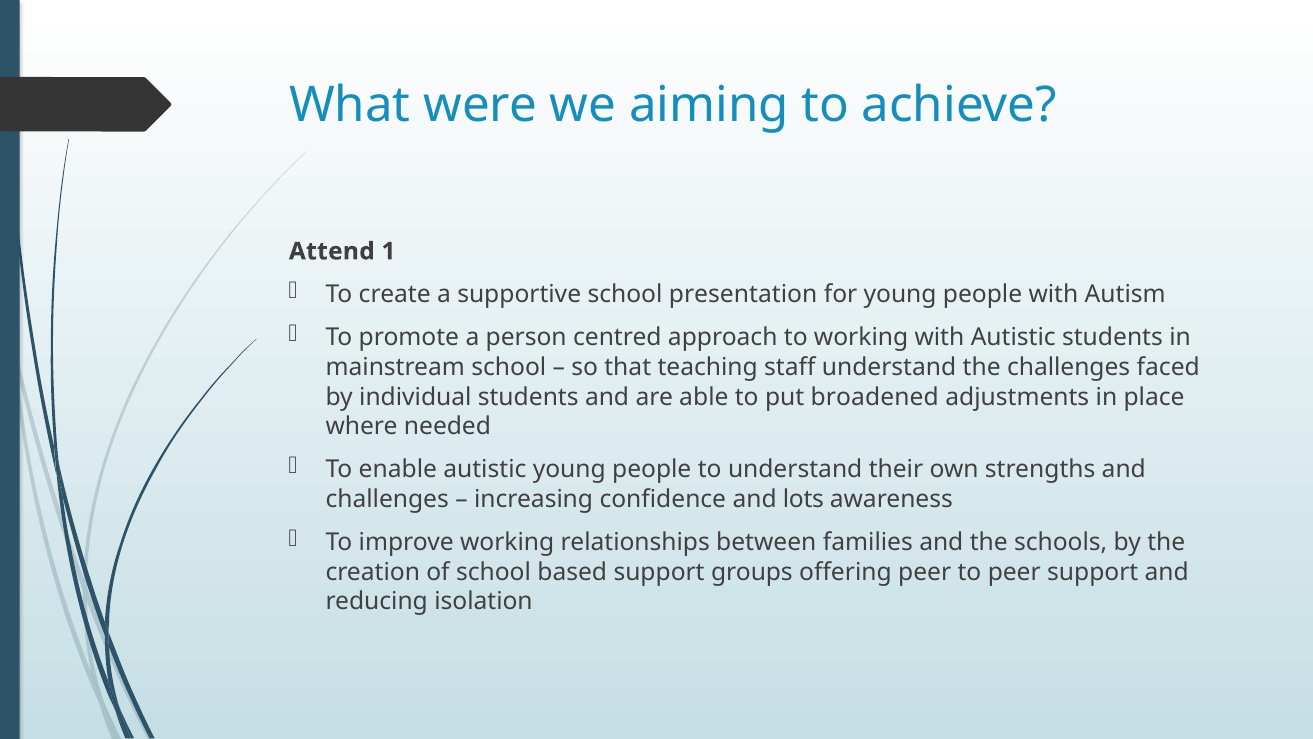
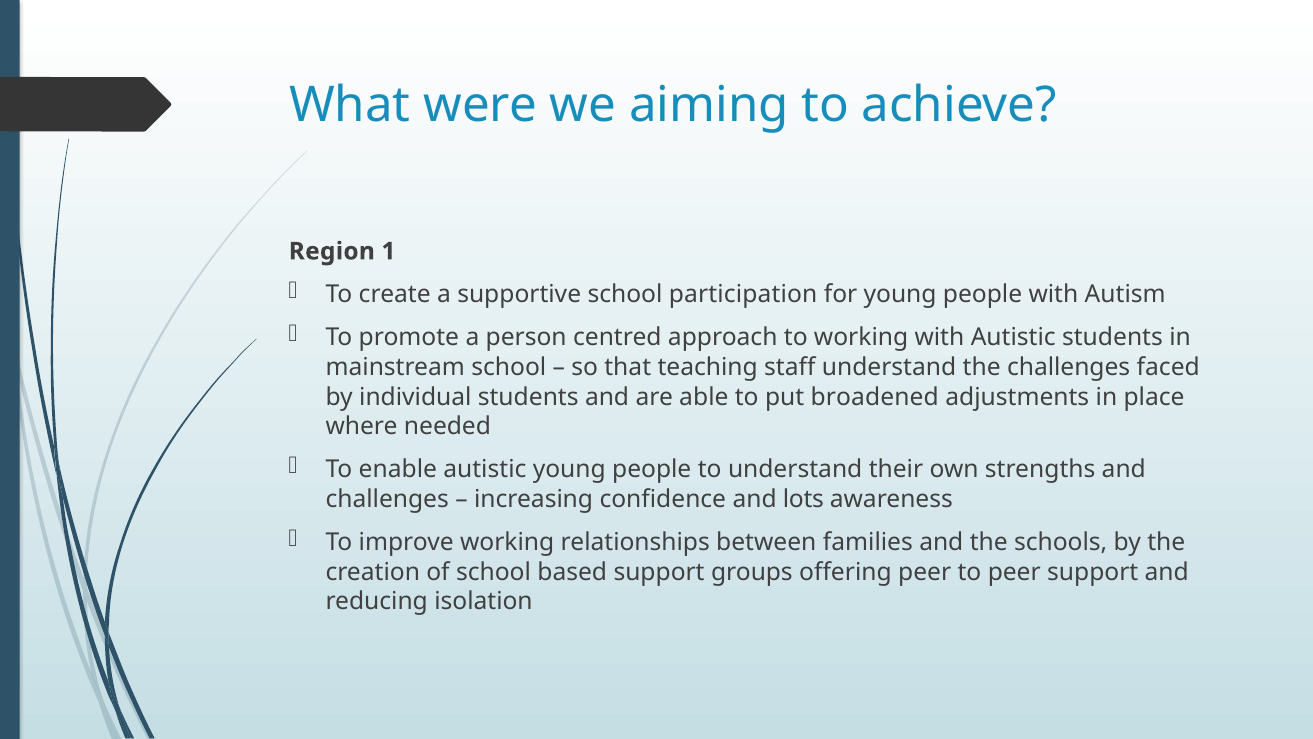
Attend: Attend -> Region
presentation: presentation -> participation
